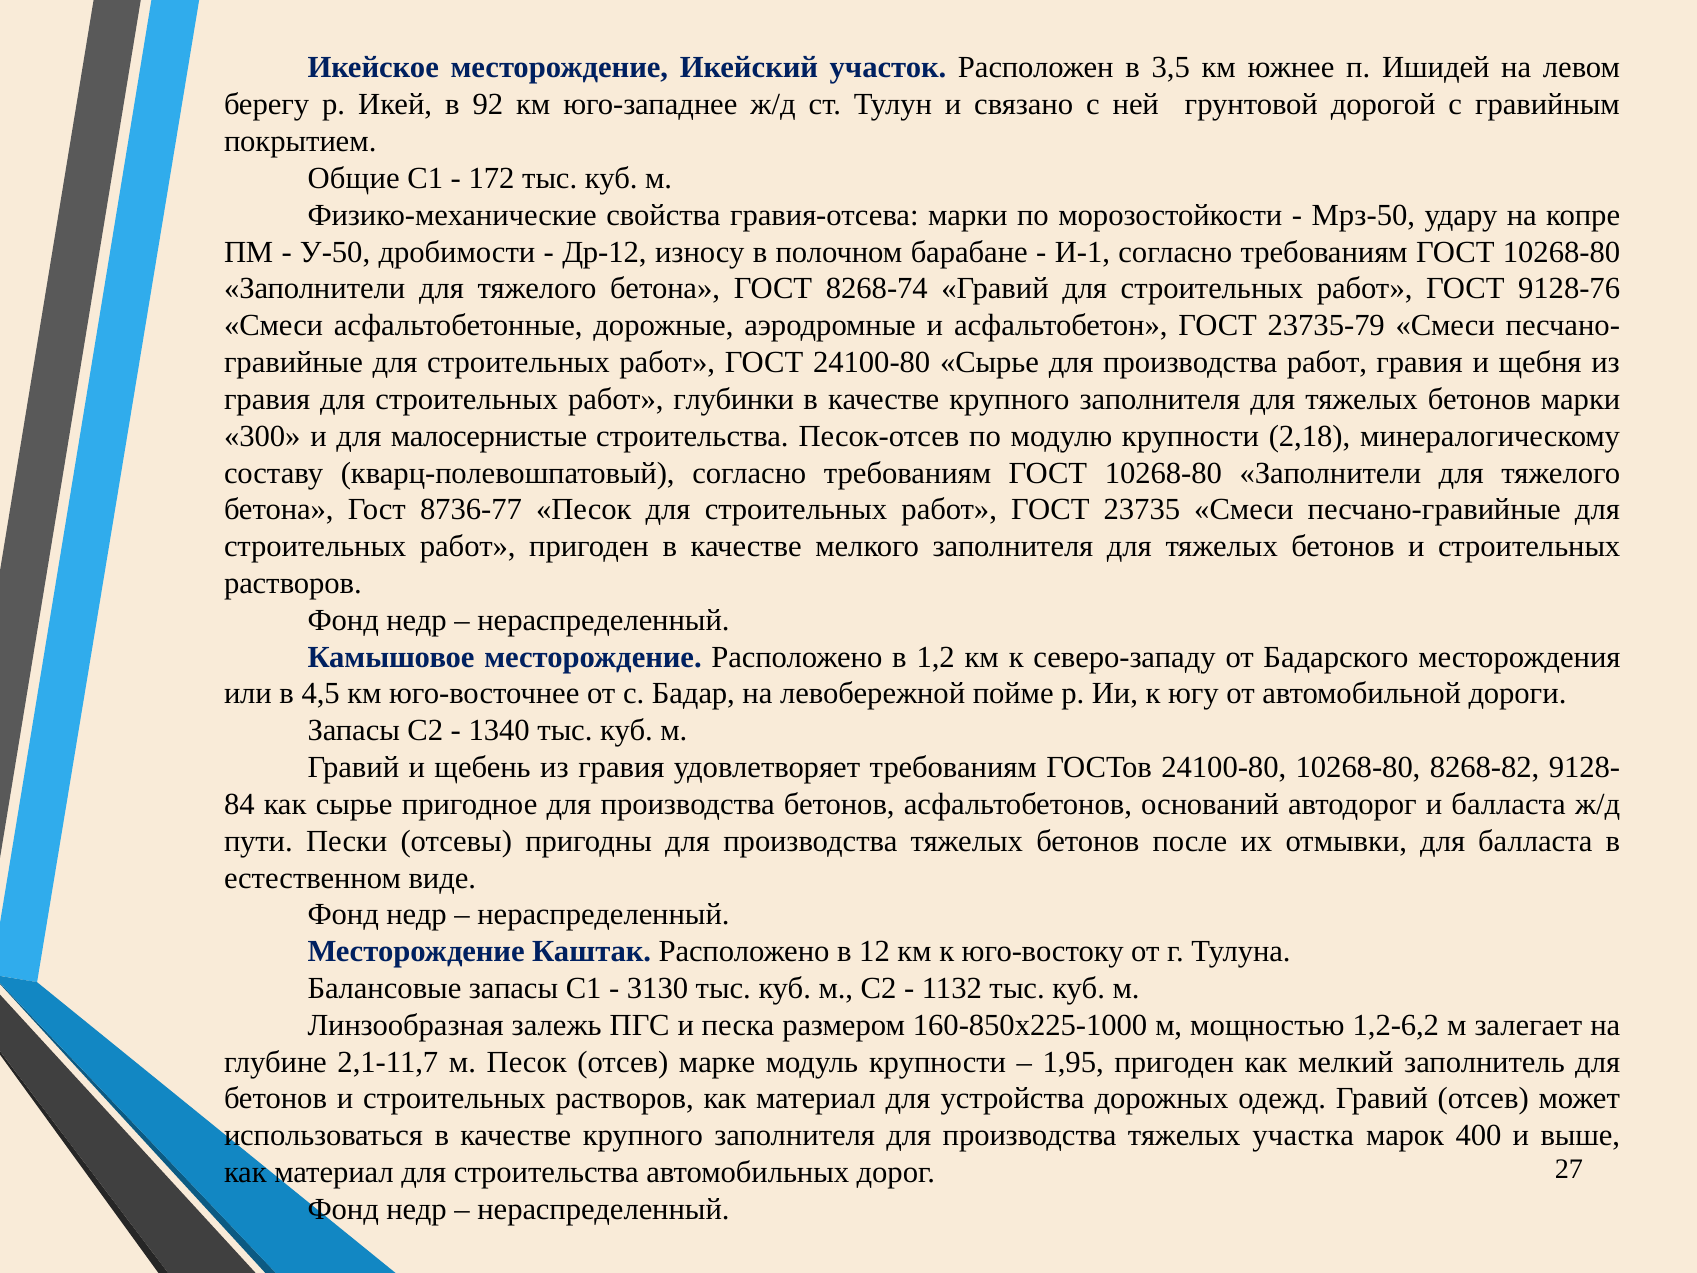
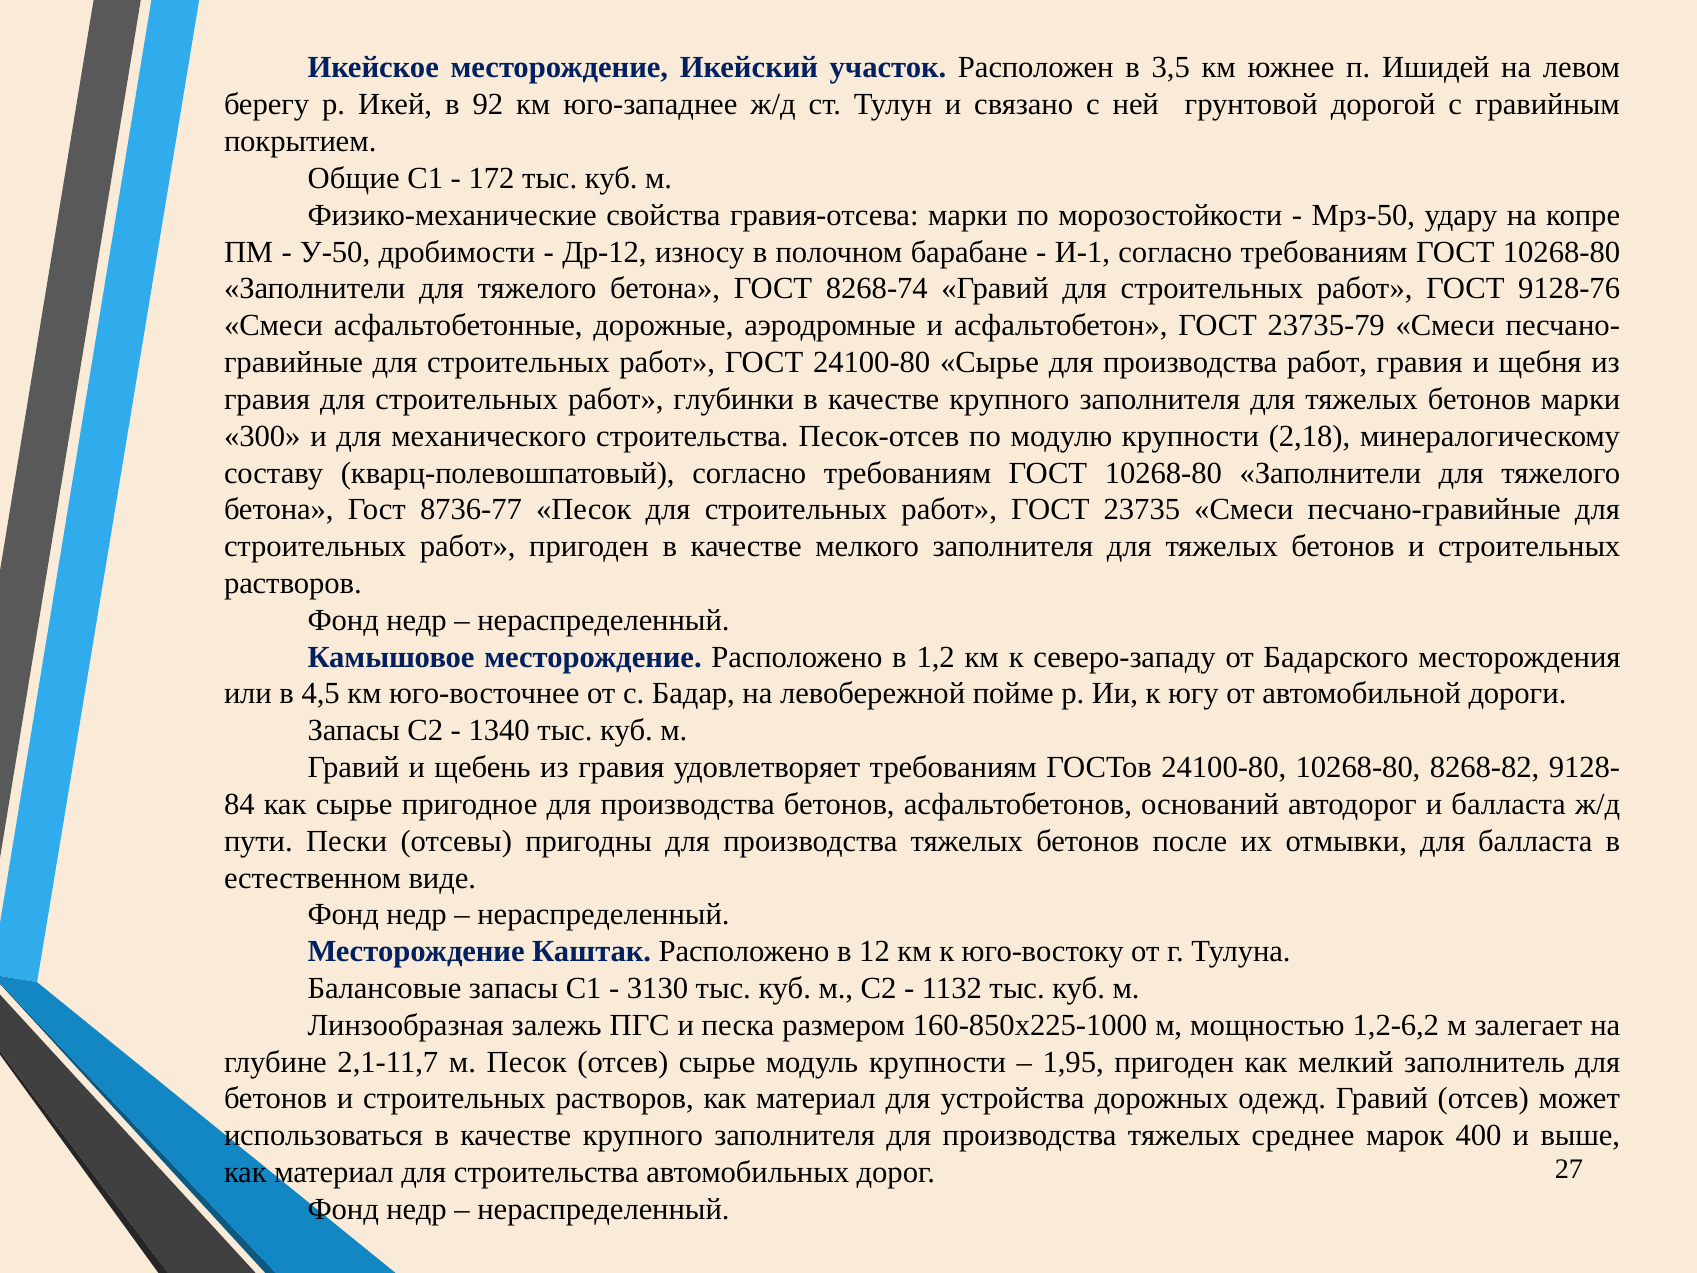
малосернистые: малосернистые -> механического
отсев марке: марке -> сырье
участка: участка -> среднее
